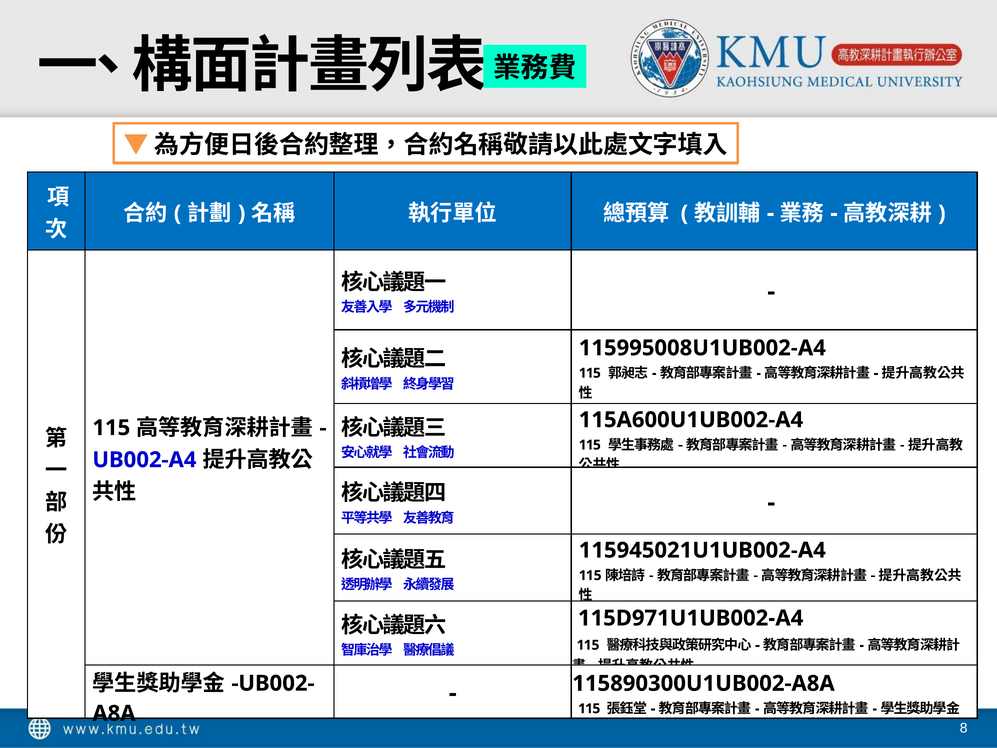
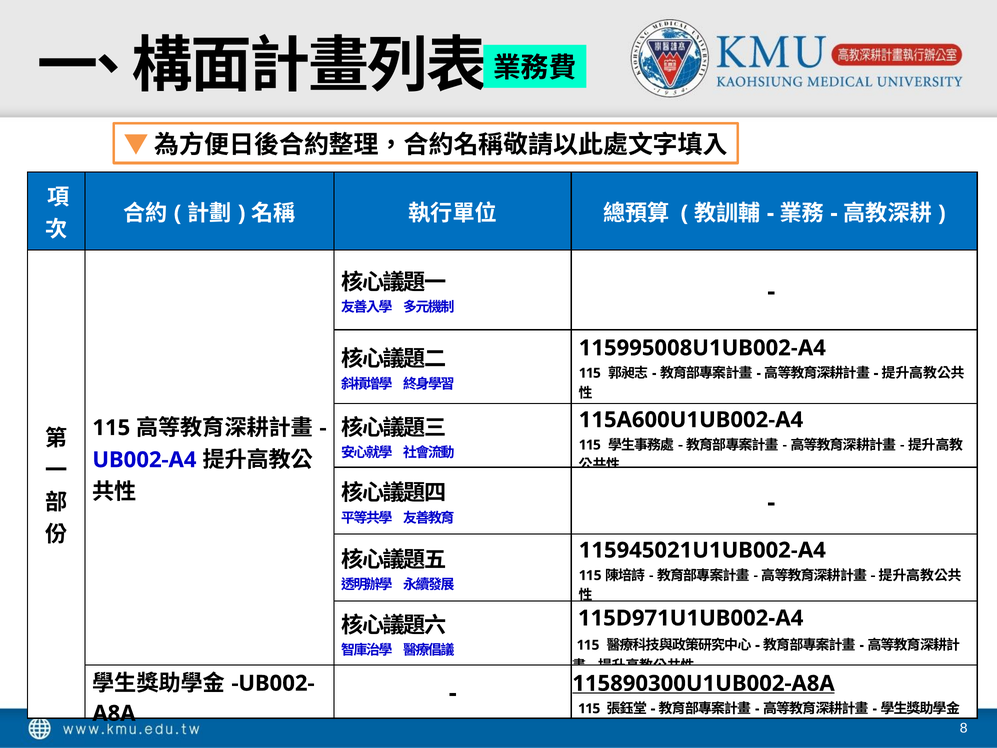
115890300U1UB002-A8A underline: none -> present
